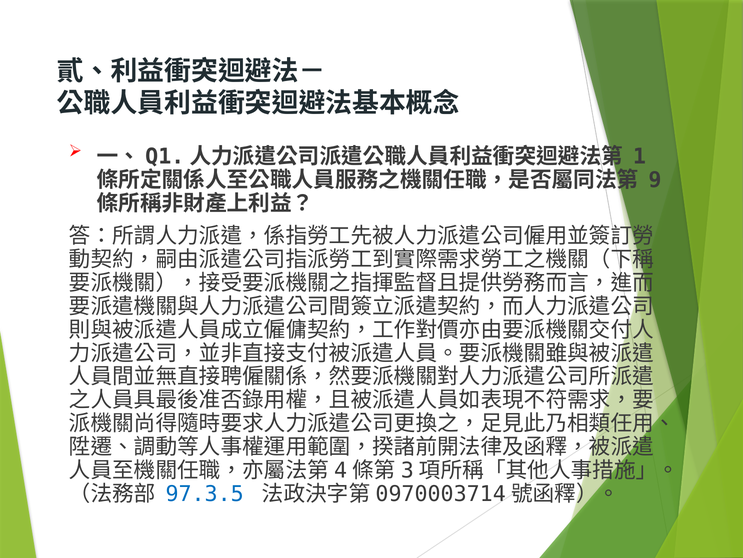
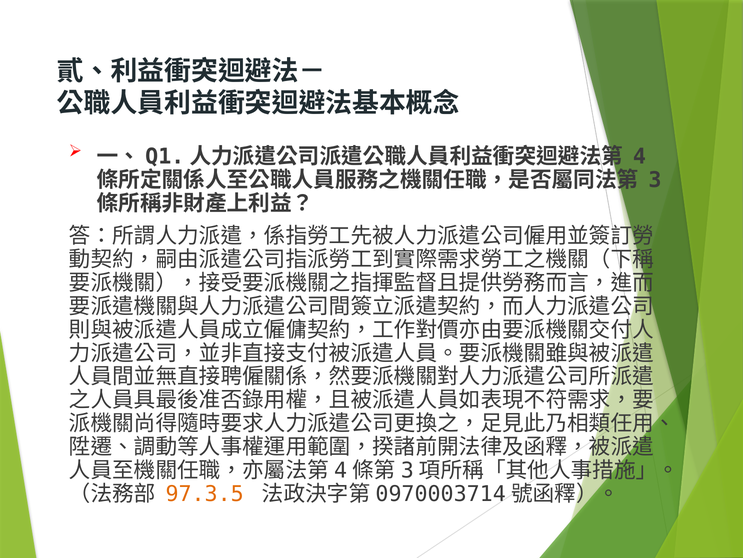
1: 1 -> 4
9: 9 -> 3
97.3.5 colour: blue -> orange
